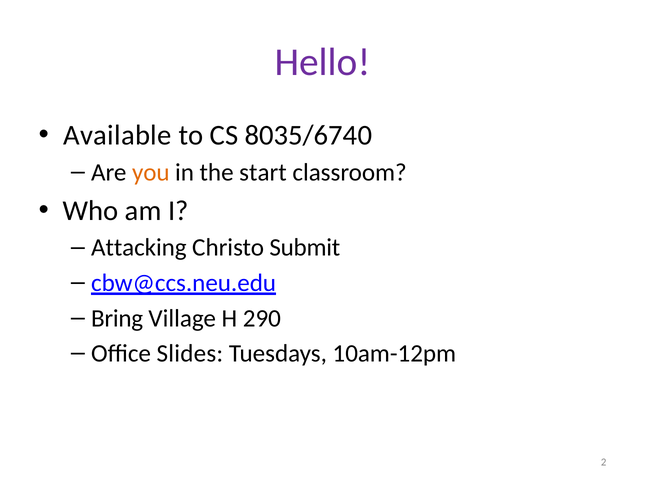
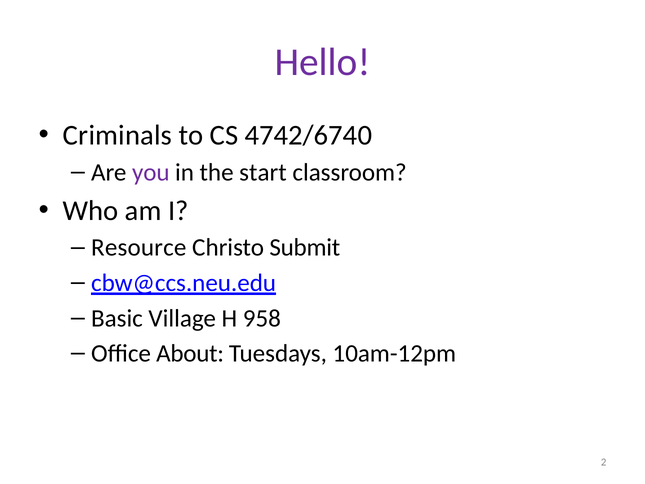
Available: Available -> Criminals
8035/6740: 8035/6740 -> 4742/6740
you colour: orange -> purple
Attacking: Attacking -> Resource
Bring: Bring -> Basic
290: 290 -> 958
Slides: Slides -> About
